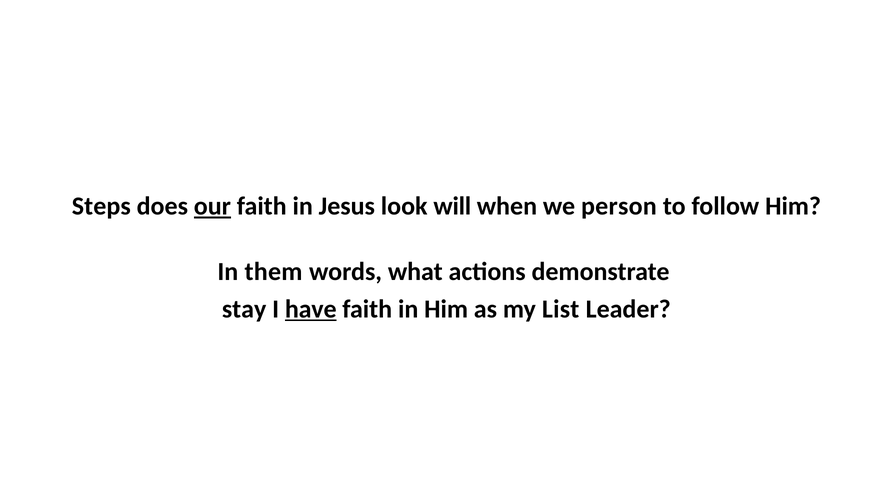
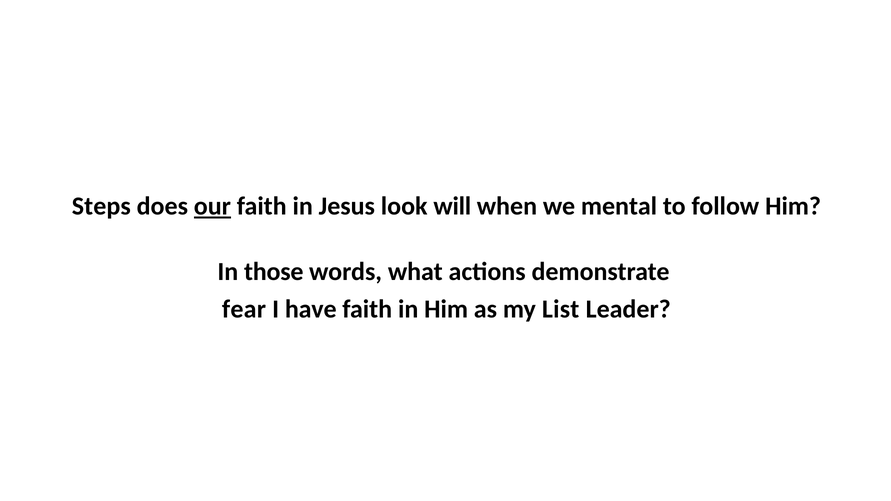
person: person -> mental
them: them -> those
stay: stay -> fear
have underline: present -> none
